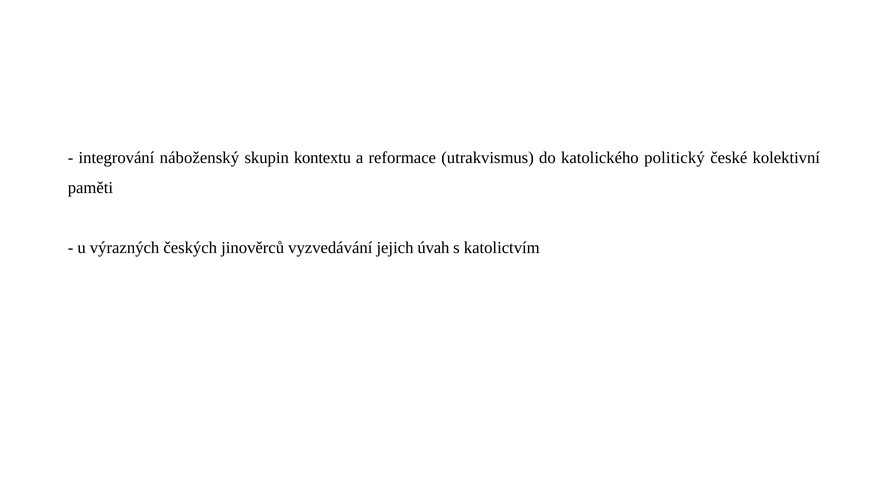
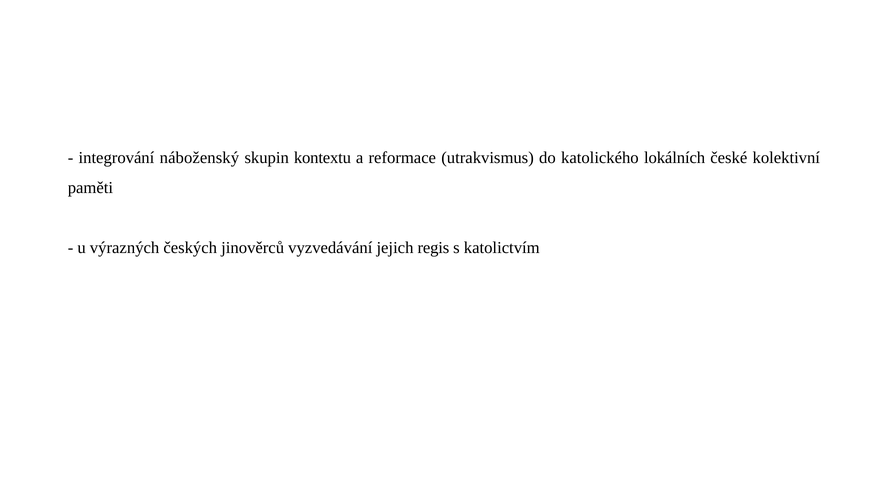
politický: politický -> lokálních
úvah: úvah -> regis
